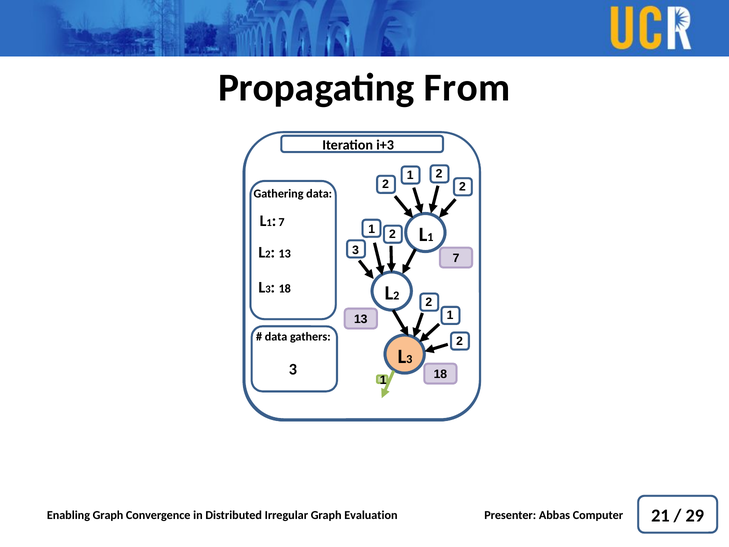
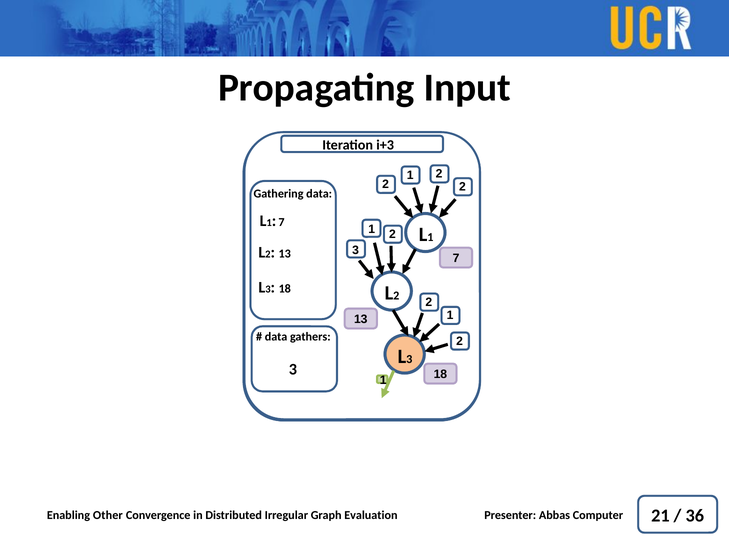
From: From -> Input
29: 29 -> 36
Enabling Graph: Graph -> Other
